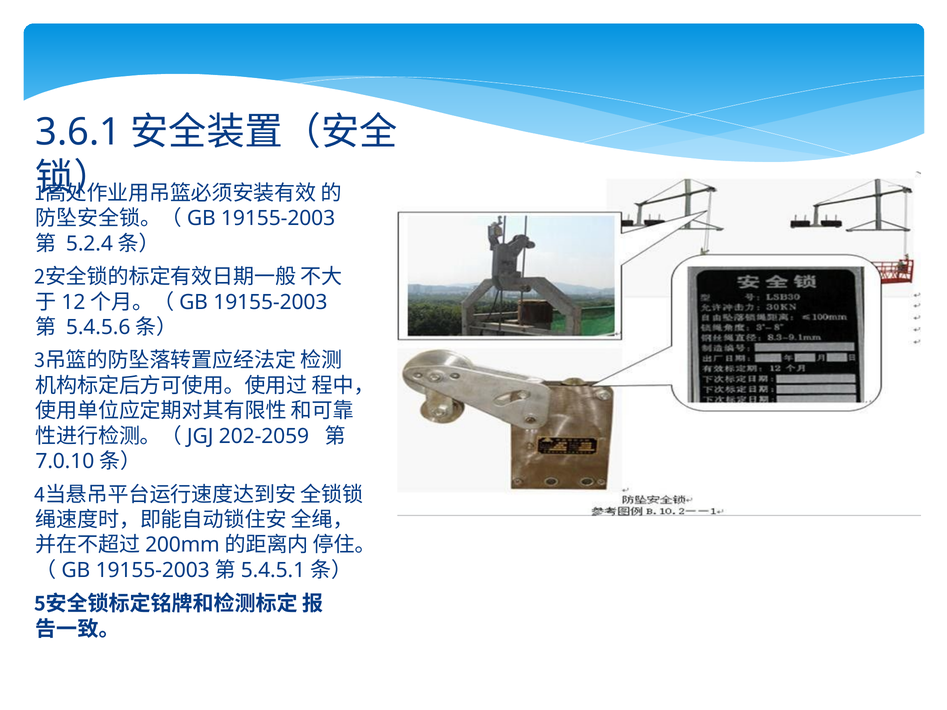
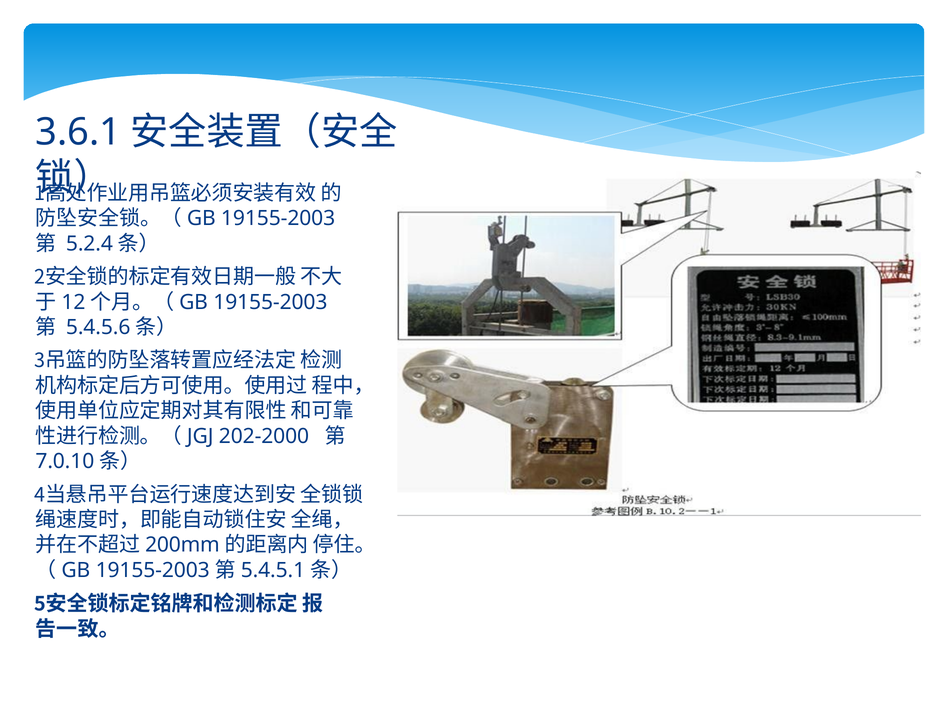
202-2059: 202-2059 -> 202-2000
